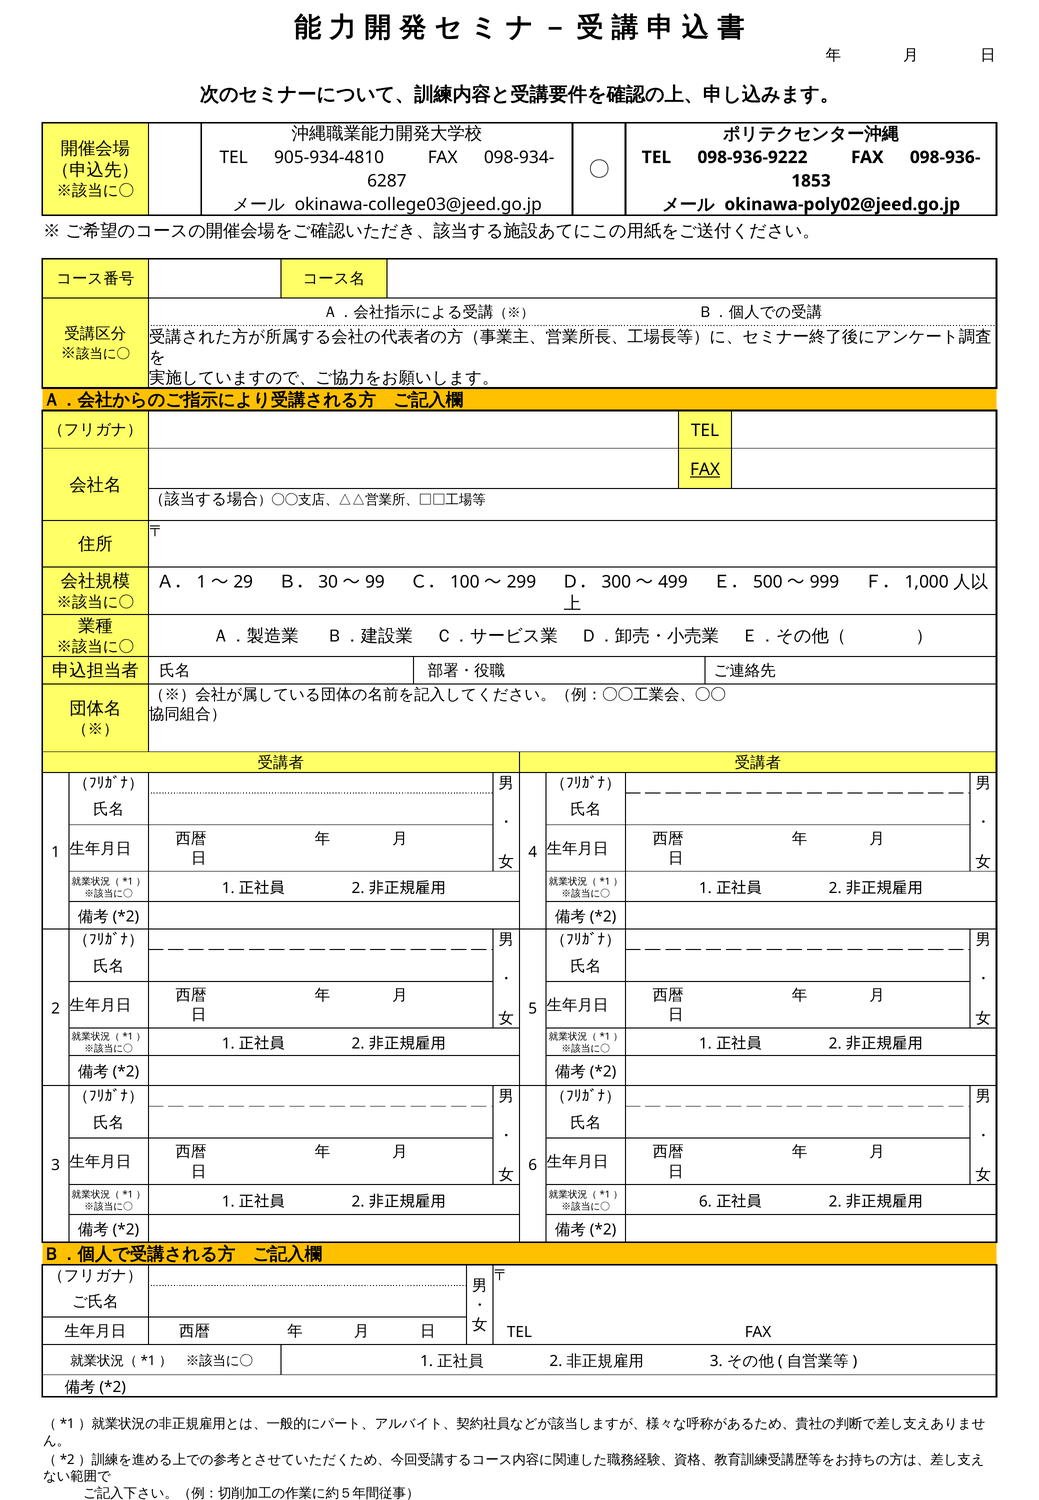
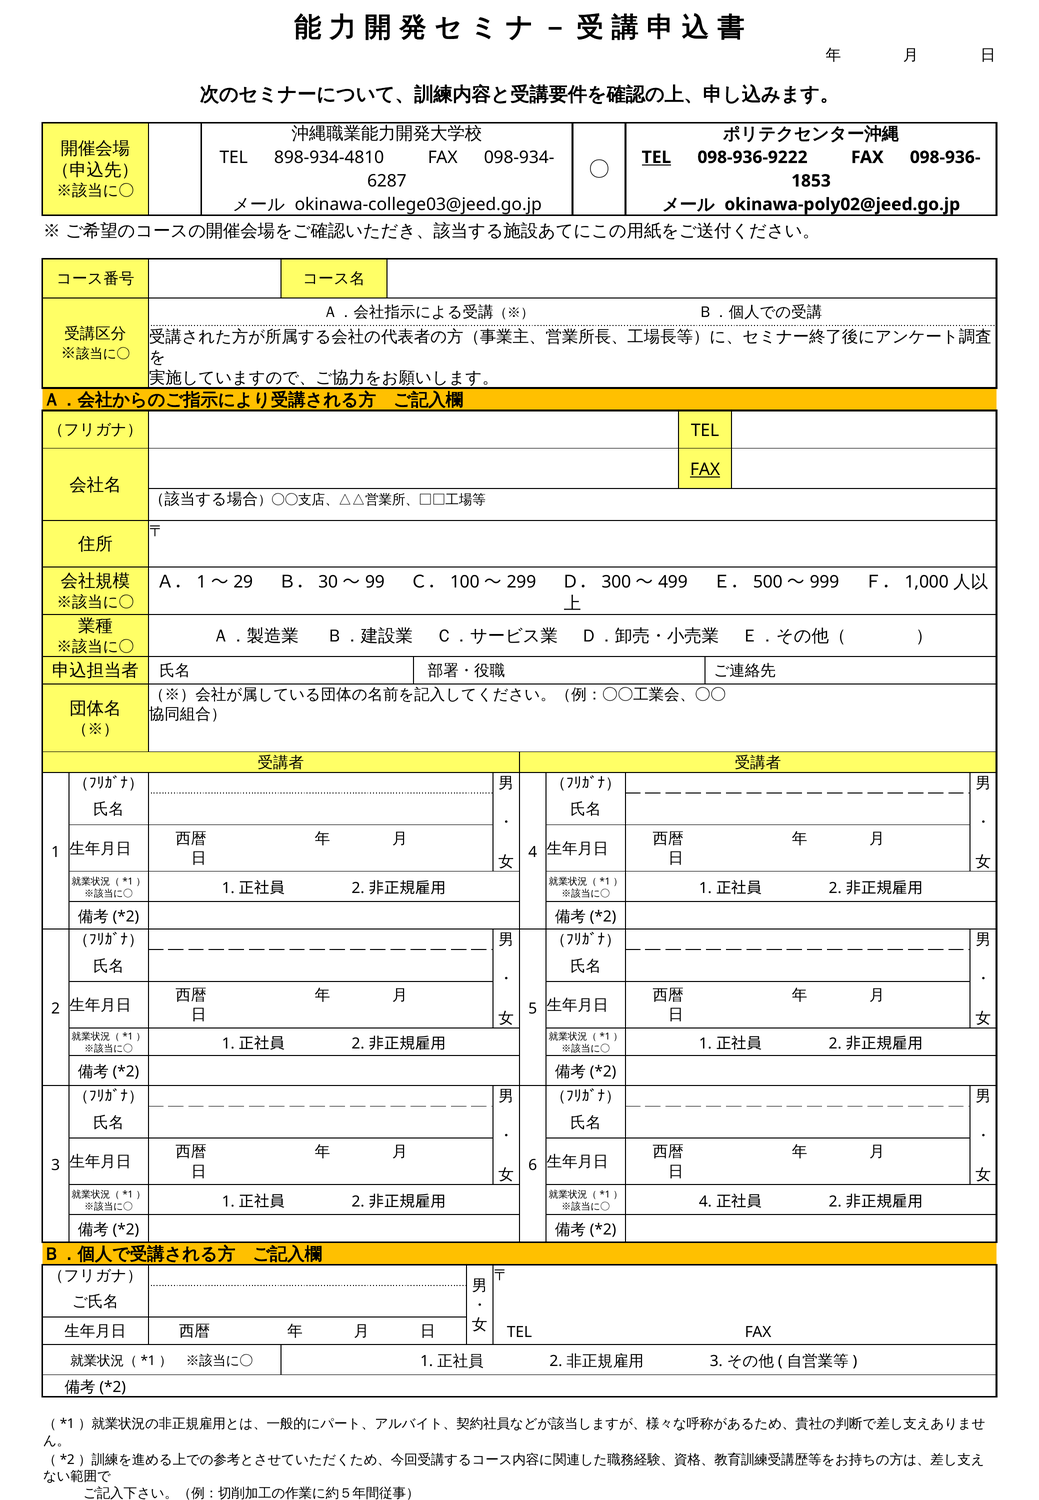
905-934-4810: 905-934-4810 -> 898-934-4810
TEL at (656, 157) underline: none -> present
6 at (705, 1202): 6 -> 4
